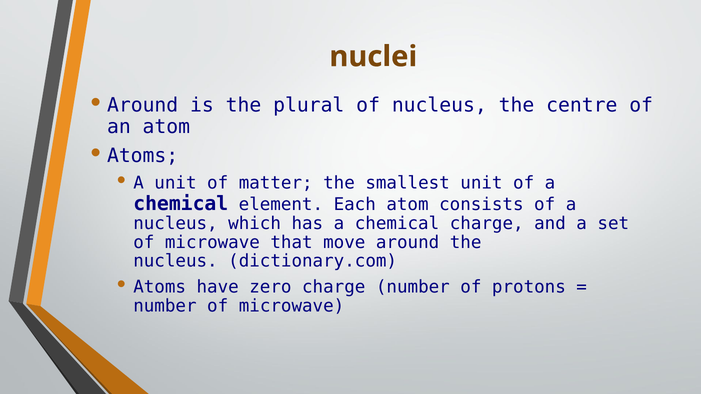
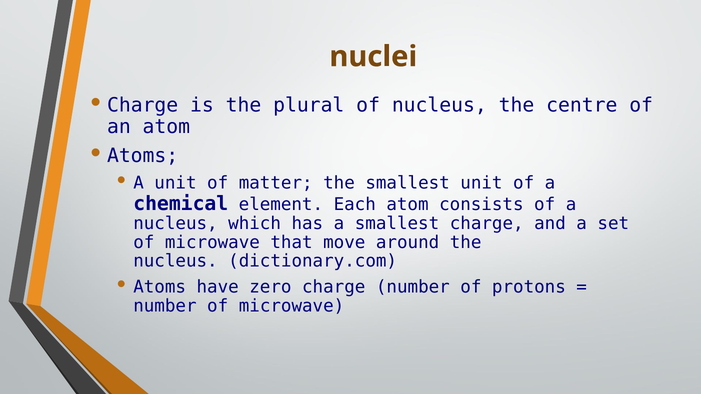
Around at (143, 106): Around -> Charge
has a chemical: chemical -> smallest
